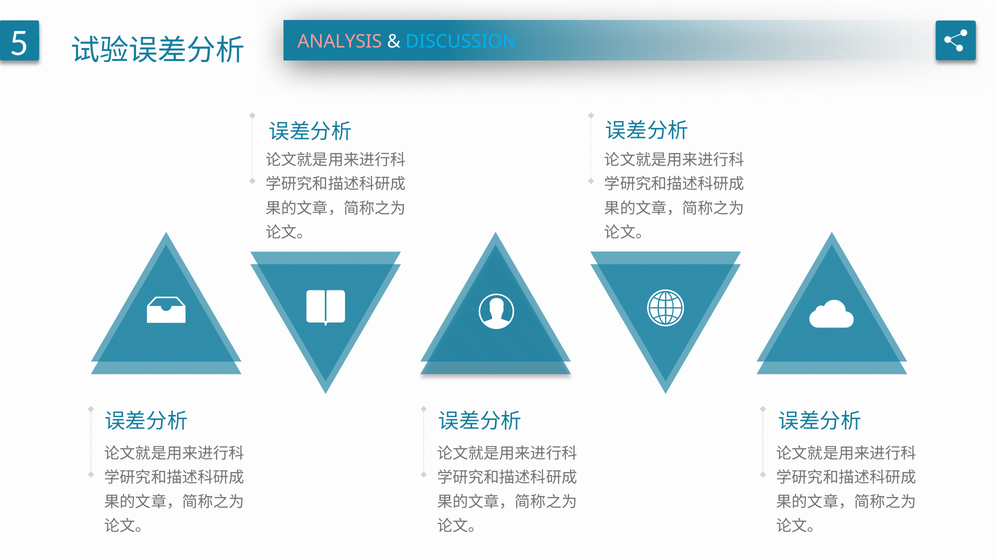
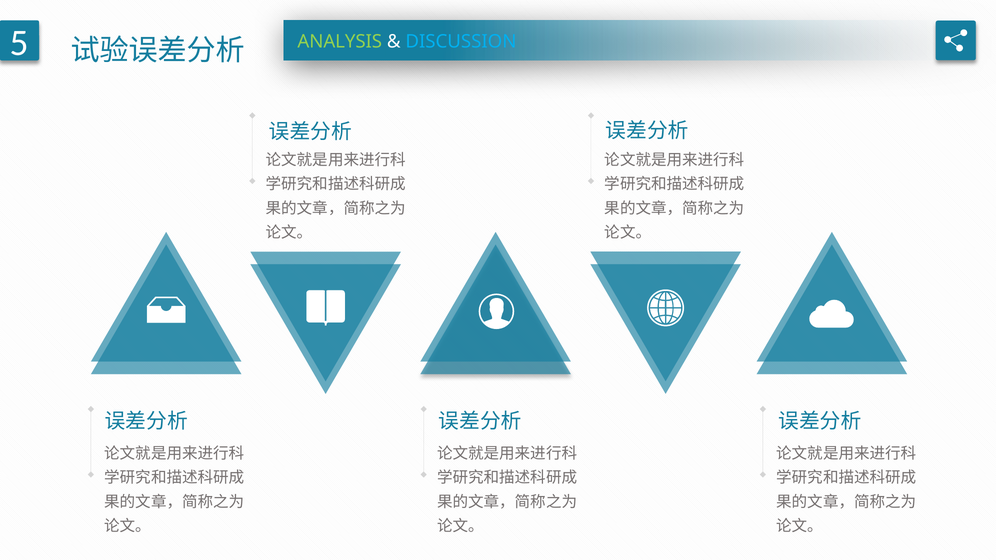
ANALYSIS colour: pink -> light green
